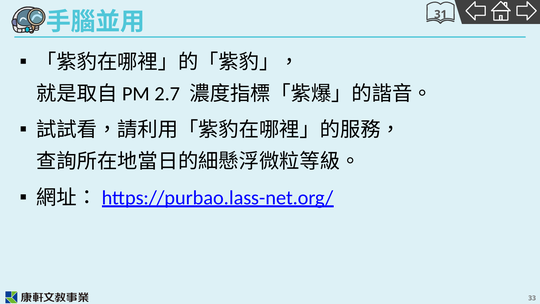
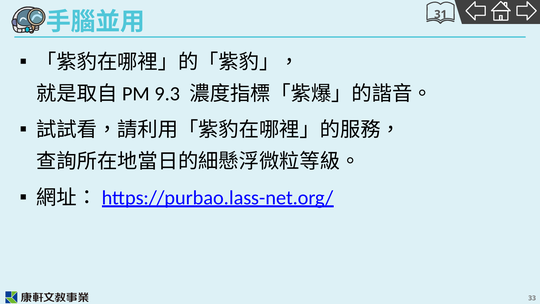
2.7: 2.7 -> 9.3
